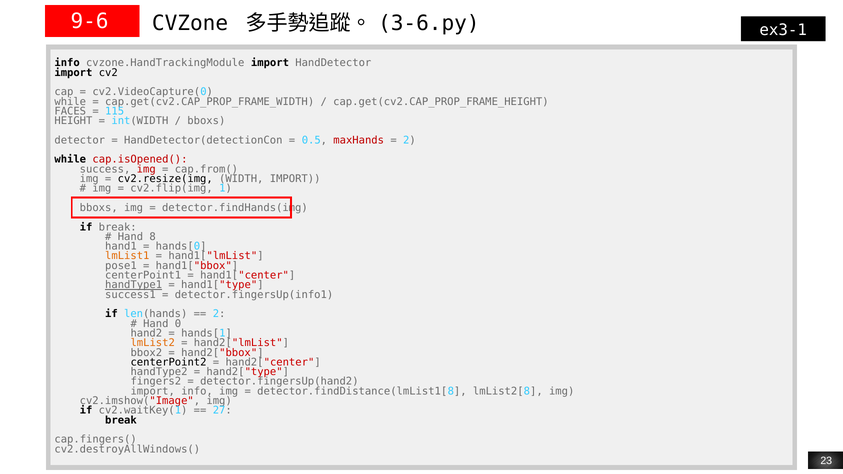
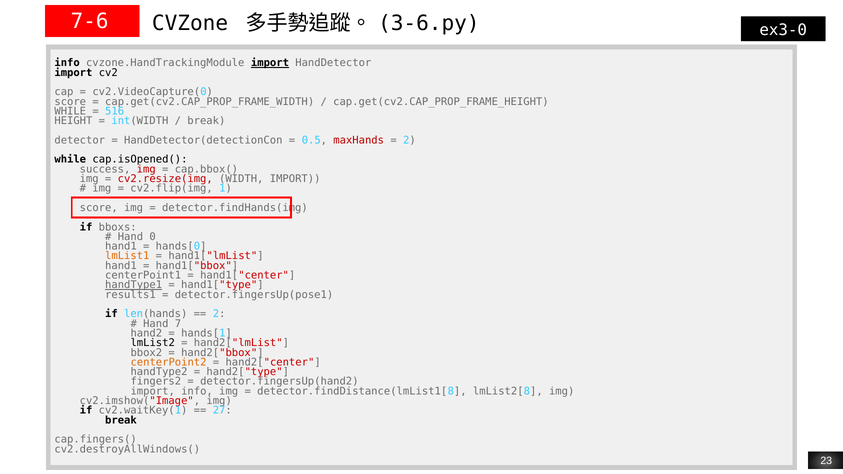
9-6: 9-6 -> 7-6
ex3-1: ex3-1 -> ex3-0
import at (270, 63) underline: none -> present
while at (70, 102): while -> score
FACES at (70, 111): FACES -> WHILE
115: 115 -> 516
bboxs at (206, 121): bboxs -> break
cap.isOpened( colour: red -> black
cap.from(: cap.from( -> cap.bbox(
cv2.resize(img colour: black -> red
bboxs at (99, 208): bboxs -> score
if break: break -> bboxs
8: 8 -> 0
pose1 at (121, 266): pose1 -> hand1
success1: success1 -> results1
detector.fingersUp(info1: detector.fingersUp(info1 -> detector.fingersUp(pose1
0: 0 -> 7
lmList2 colour: orange -> black
centerPoint2 colour: black -> orange
